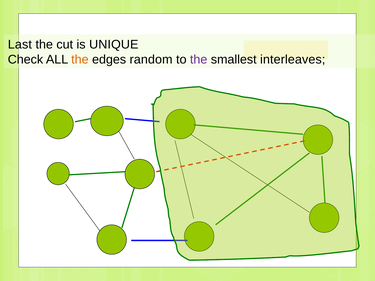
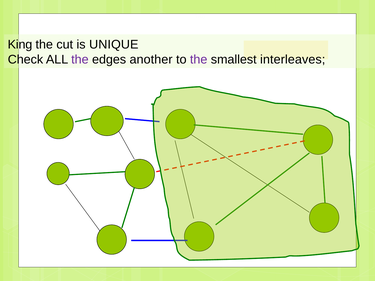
Last: Last -> King
the at (80, 60) colour: orange -> purple
random: random -> another
